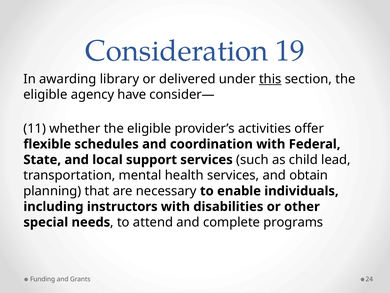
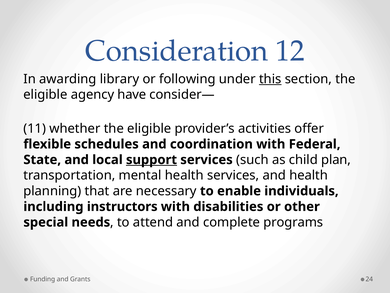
19: 19 -> 12
delivered: delivered -> following
support underline: none -> present
lead: lead -> plan
and obtain: obtain -> health
